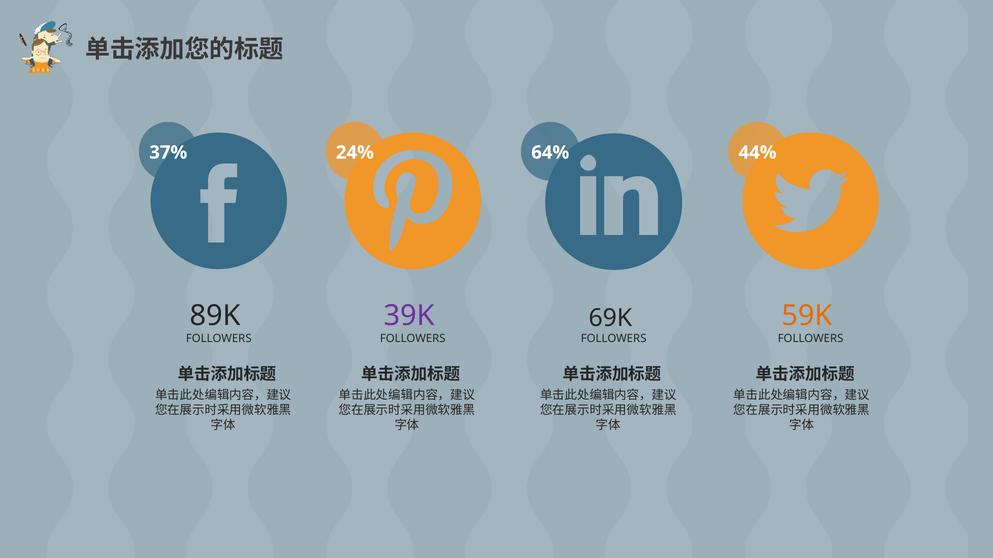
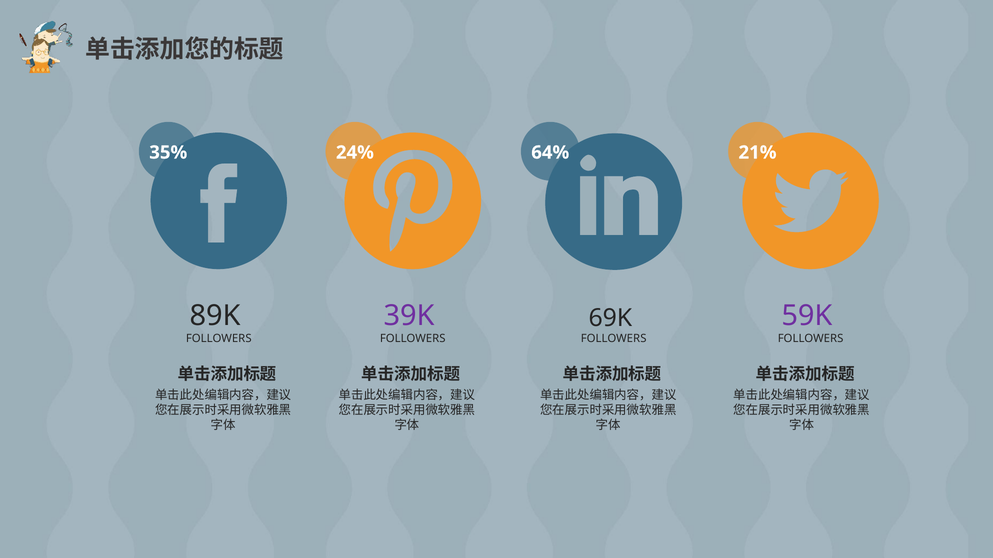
37%: 37% -> 35%
44%: 44% -> 21%
59K colour: orange -> purple
